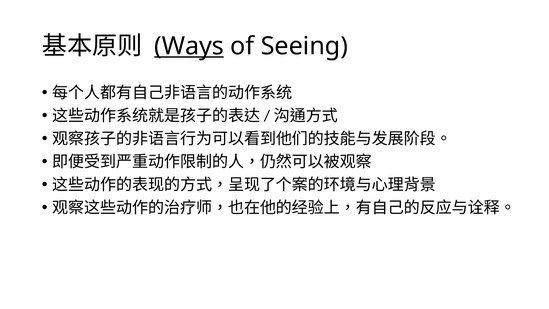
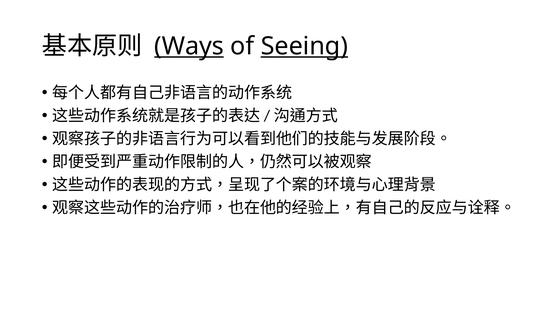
Seeing underline: none -> present
